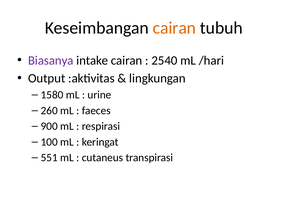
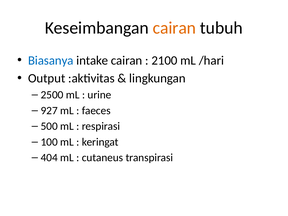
Biasanya colour: purple -> blue
2540: 2540 -> 2100
1580: 1580 -> 2500
260: 260 -> 927
900: 900 -> 500
551: 551 -> 404
